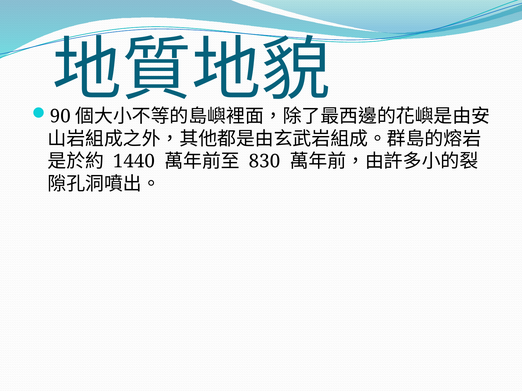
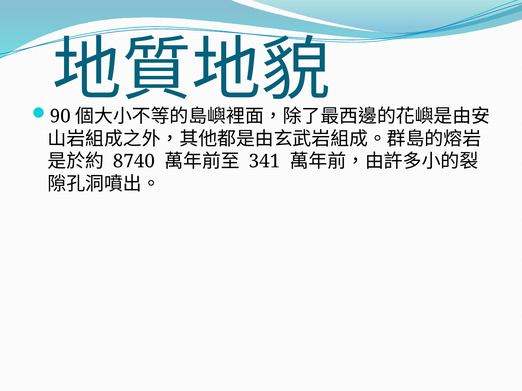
1440: 1440 -> 8740
830: 830 -> 341
